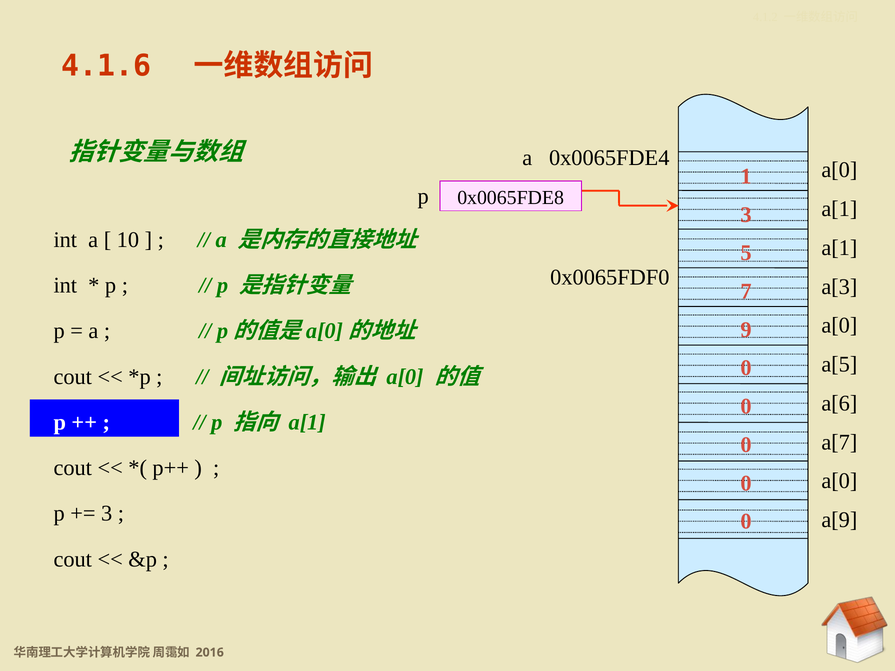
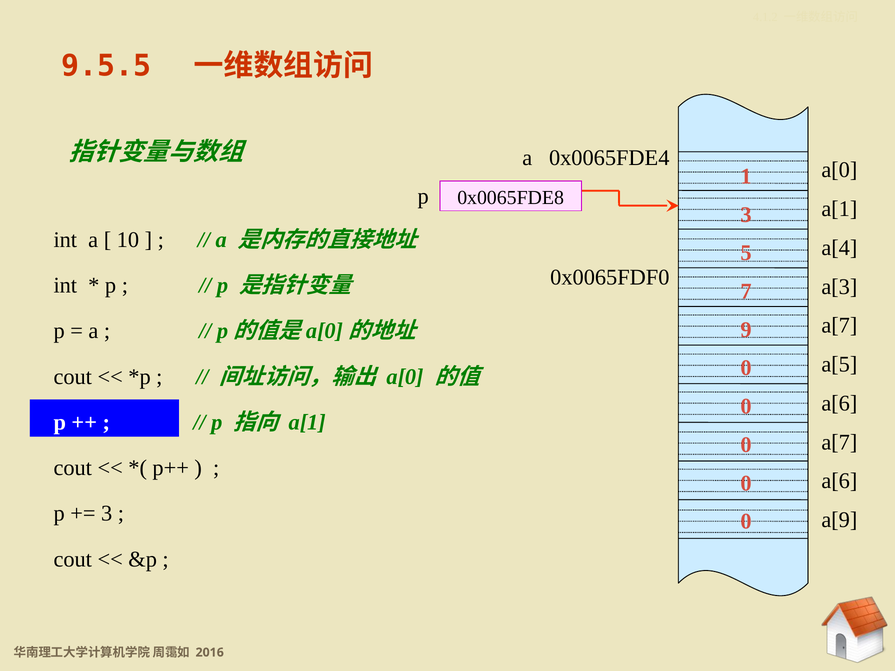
4.1.6: 4.1.6 -> 9.5.5
a[1 at (839, 248): a[1 -> a[4
a[0 at (839, 326): a[0 -> a[7
a[0 at (839, 481): a[0 -> a[6
